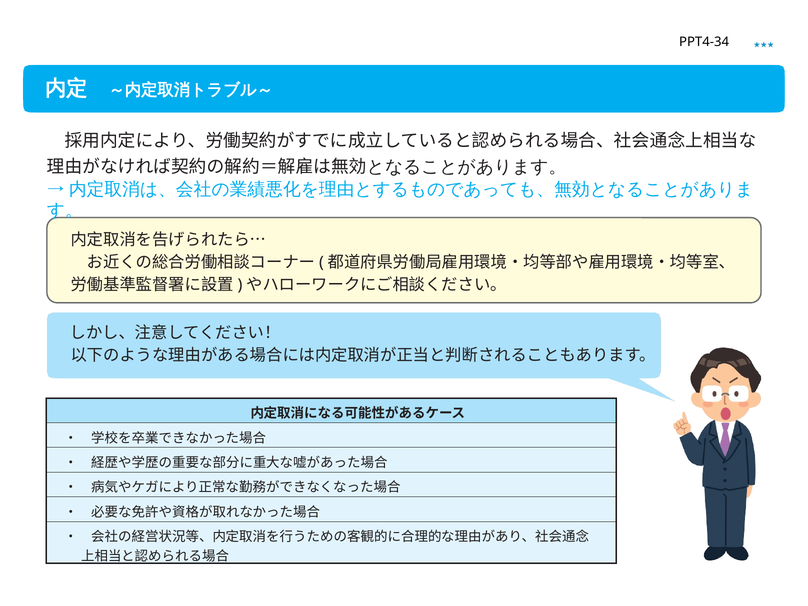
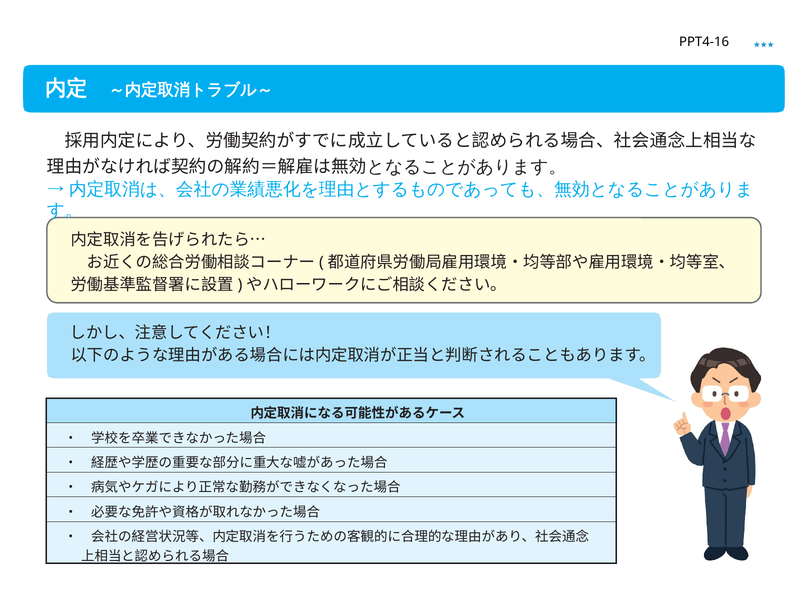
PPT4-34: PPT4-34 -> PPT4-16
